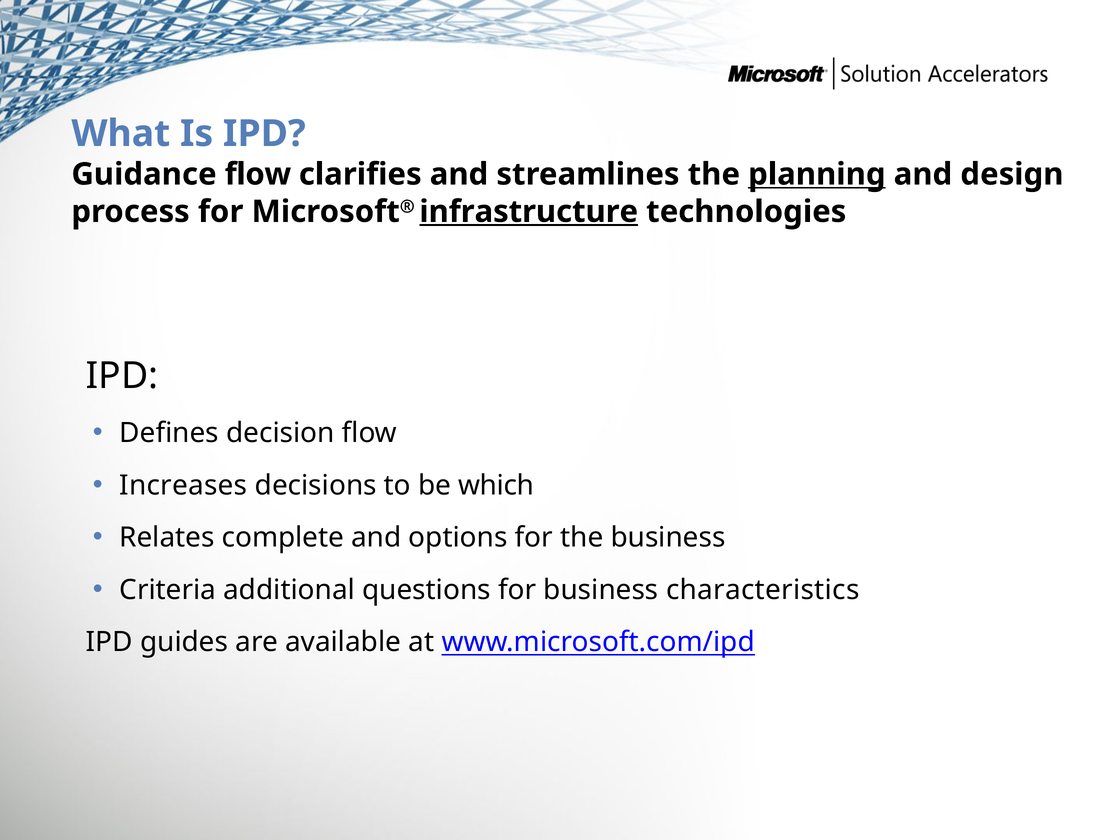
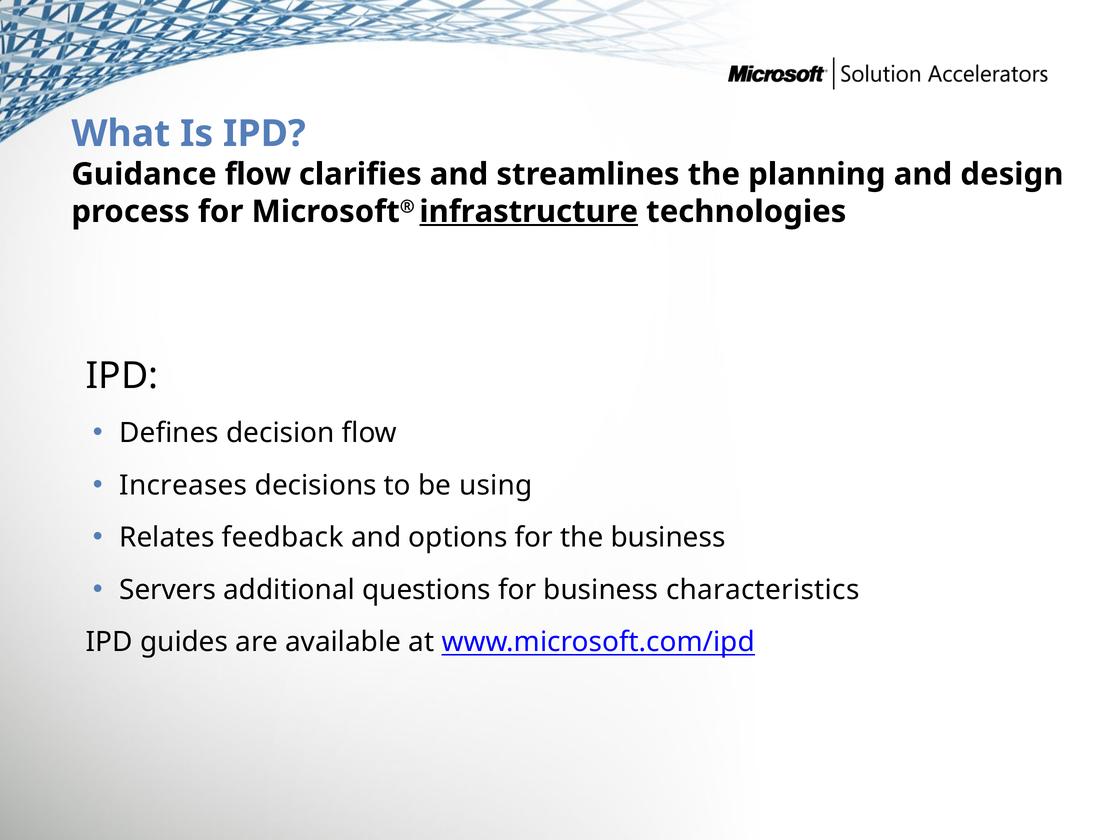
planning underline: present -> none
which: which -> using
complete: complete -> feedback
Criteria: Criteria -> Servers
